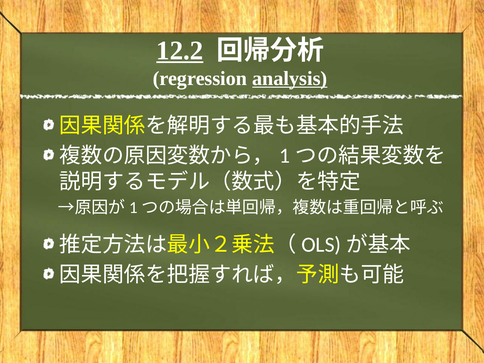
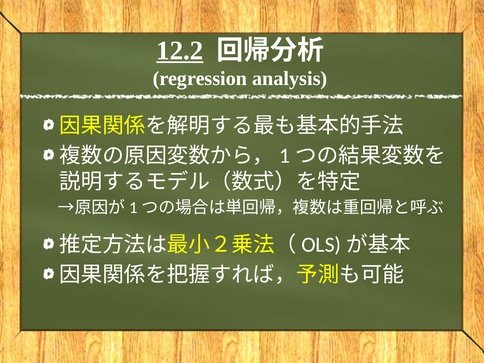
analysis underline: present -> none
